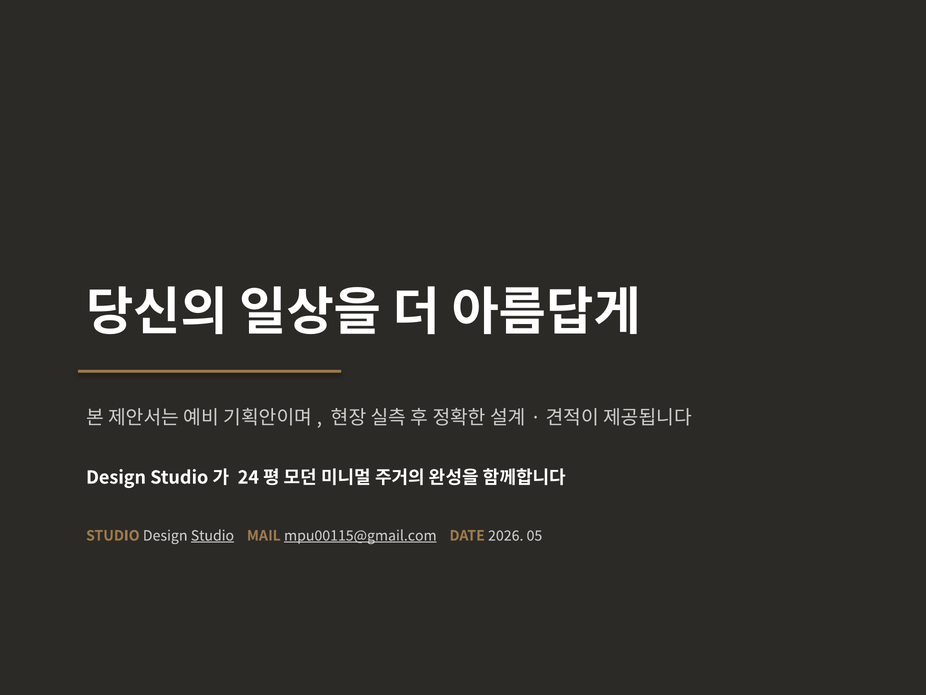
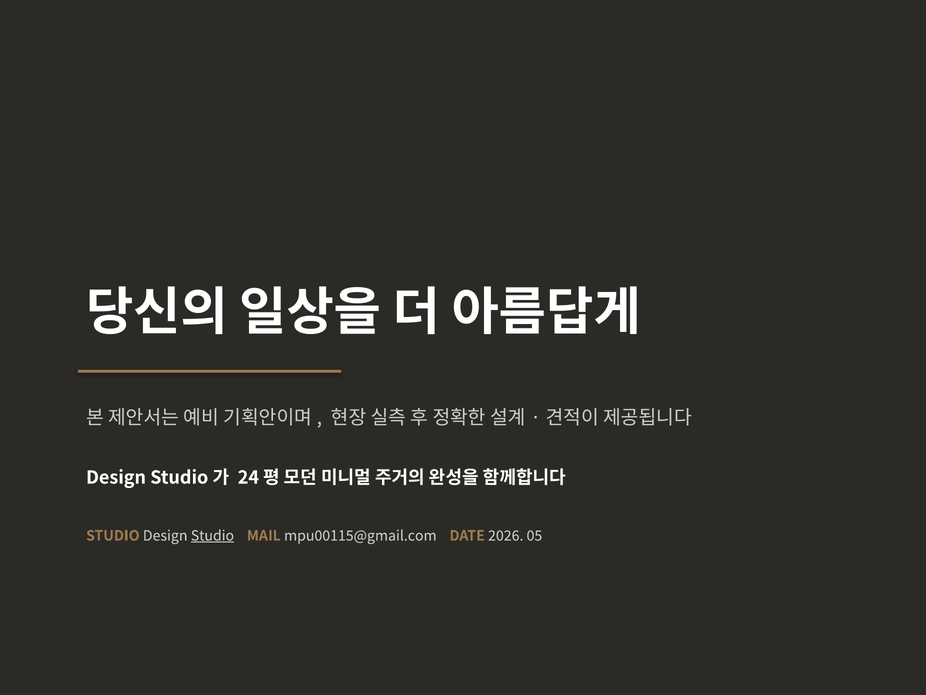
mpu00115@gmail.com underline: present -> none
